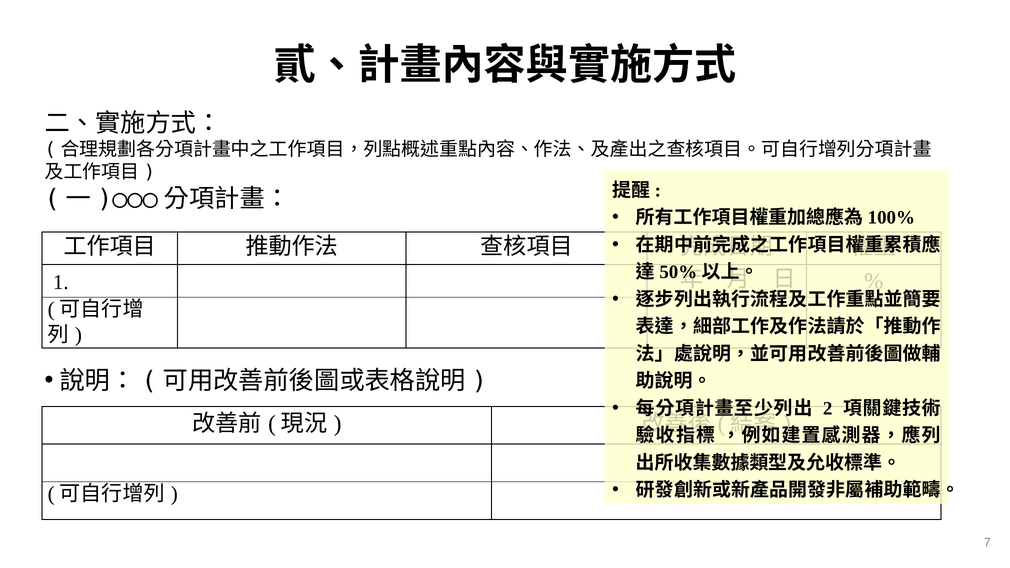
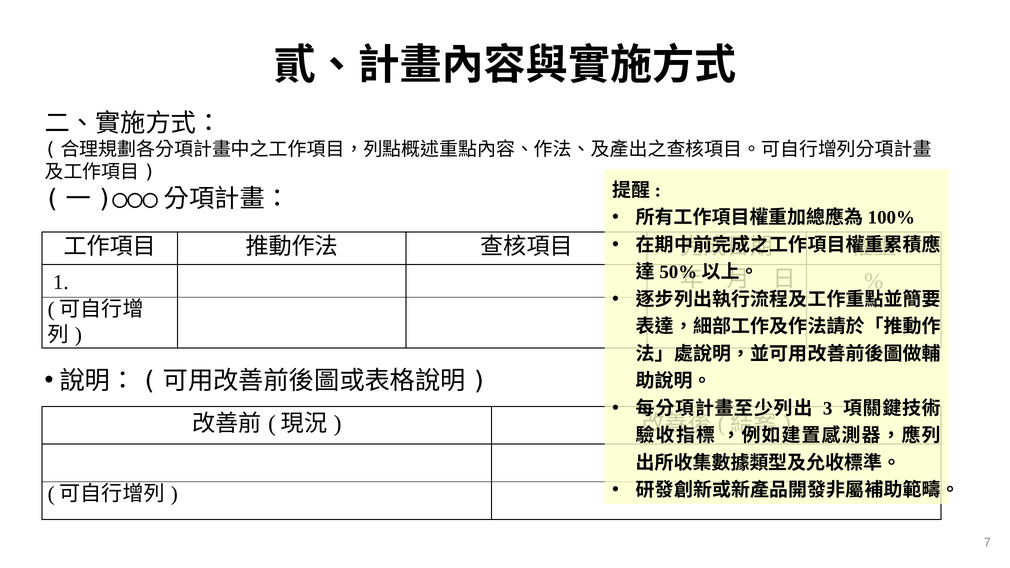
2: 2 -> 3
